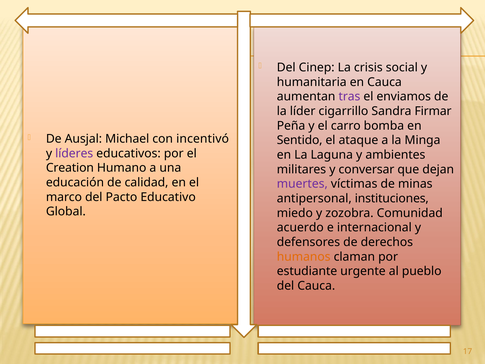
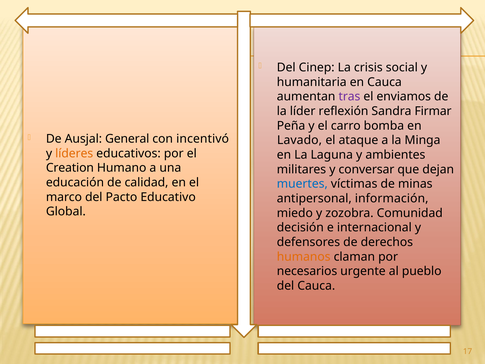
cigarrillo: cigarrillo -> reflexión
Michael: Michael -> General
Sentido: Sentido -> Lavado
líderes colour: purple -> orange
muertes colour: purple -> blue
instituciones: instituciones -> información
acuerdo: acuerdo -> decisión
estudiante: estudiante -> necesarios
